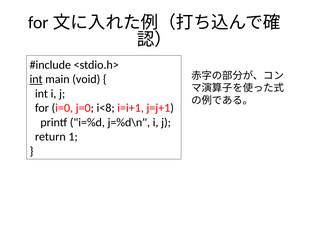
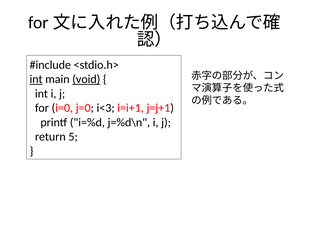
void underline: none -> present
i<8: i<8 -> i<3
1: 1 -> 5
